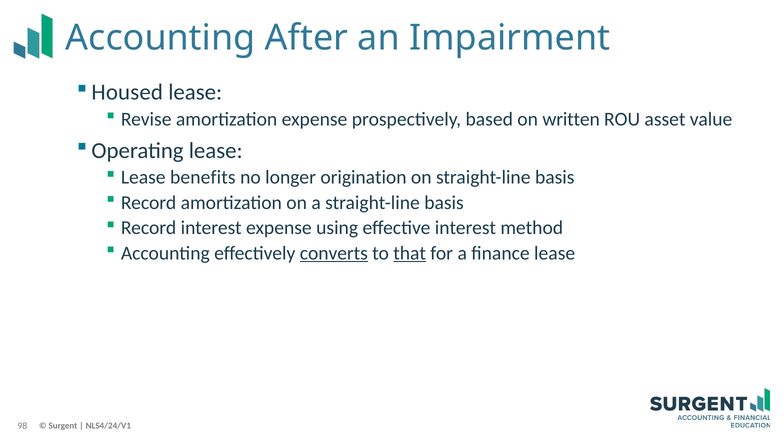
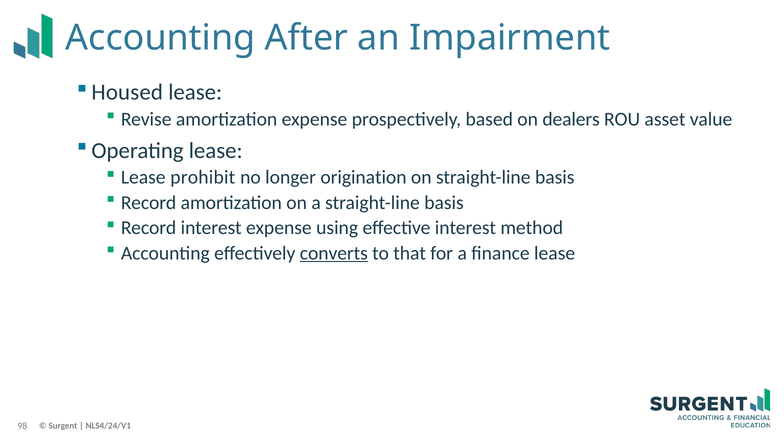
written: written -> dealers
benefits: benefits -> prohibit
that underline: present -> none
